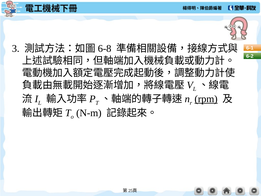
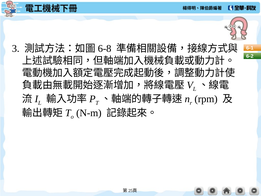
rpm underline: present -> none
